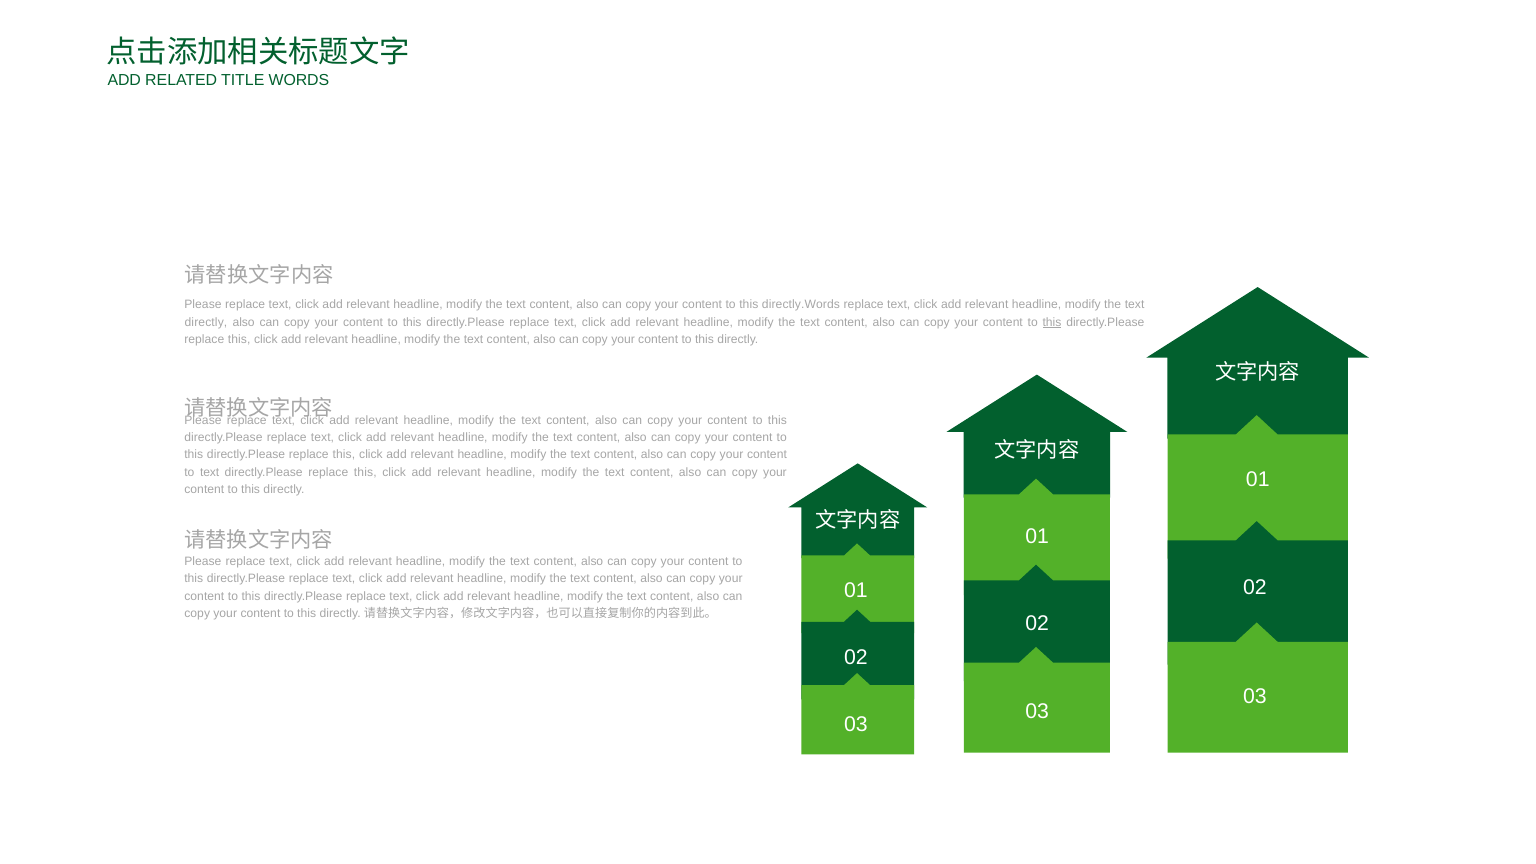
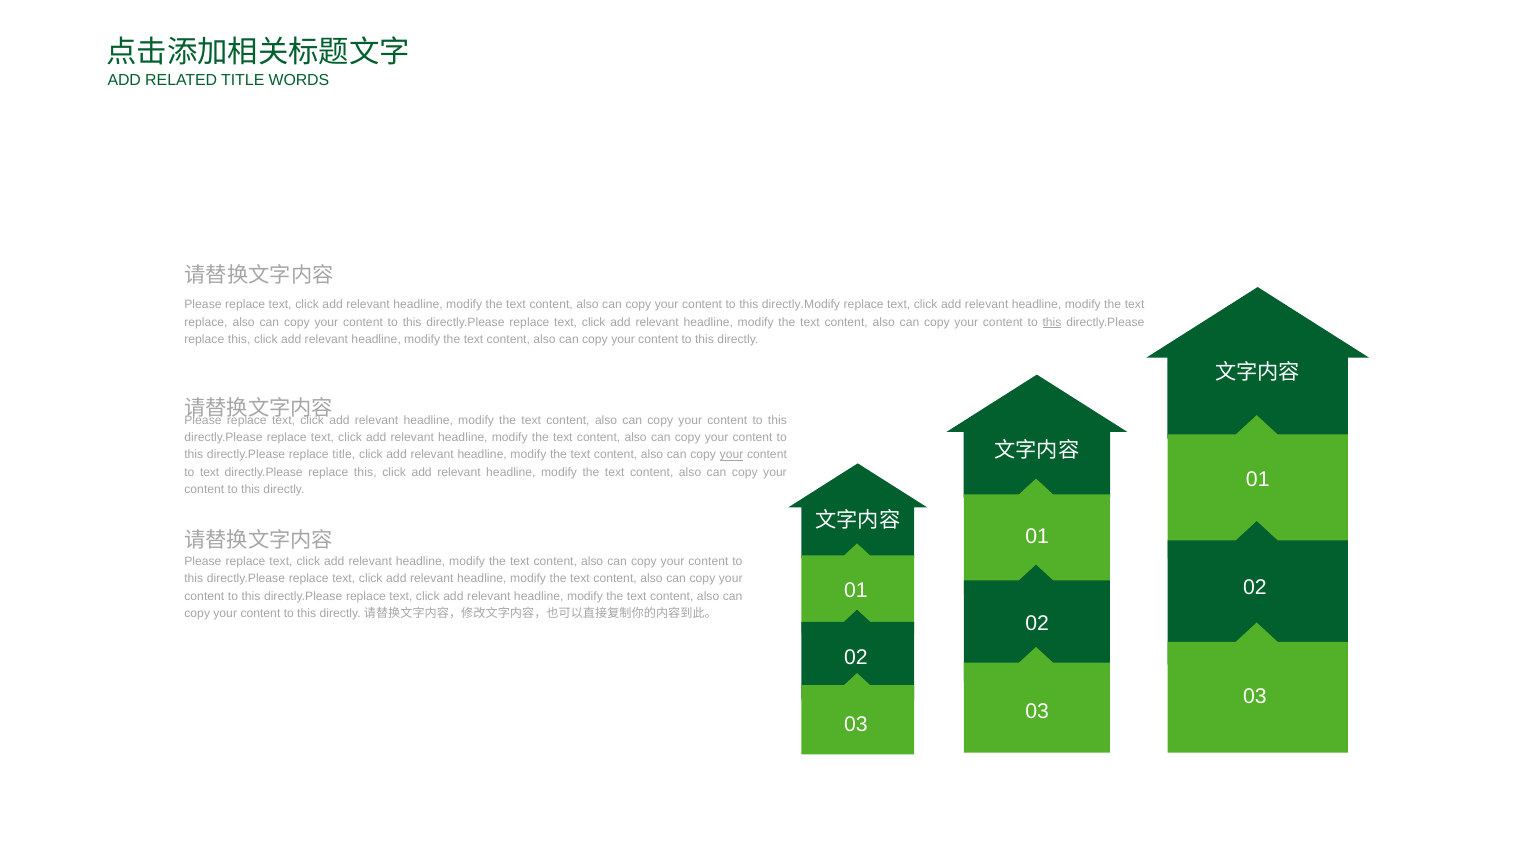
directly.Words: directly.Words -> directly.Modify
directly at (206, 322): directly -> replace
this at (344, 455): this -> title
your at (732, 455) underline: none -> present
